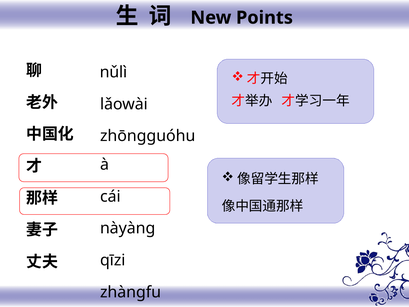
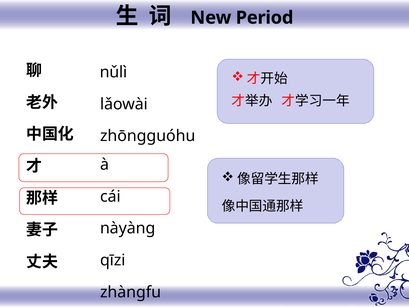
Points: Points -> Period
